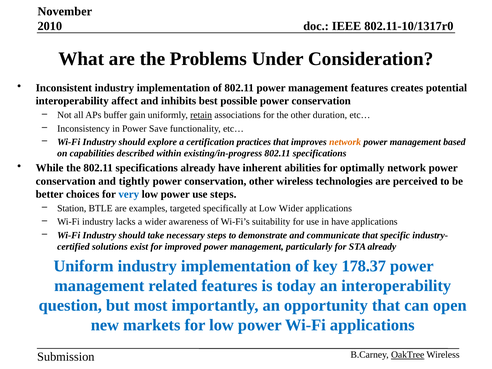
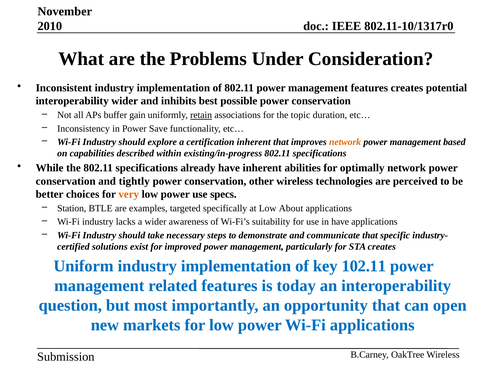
interoperability affect: affect -> wider
the other: other -> topic
certification practices: practices -> inherent
very colour: blue -> orange
use steps: steps -> specs
Low Wider: Wider -> About
STA already: already -> creates
178.37: 178.37 -> 102.11
OakTree underline: present -> none
